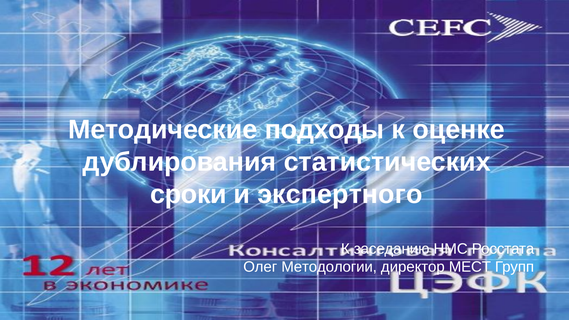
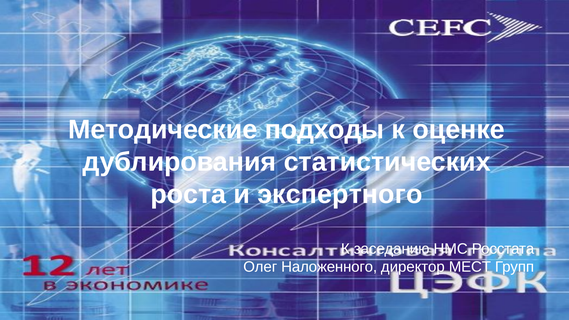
сроки: сроки -> роста
Методологии: Методологии -> Наложенного
